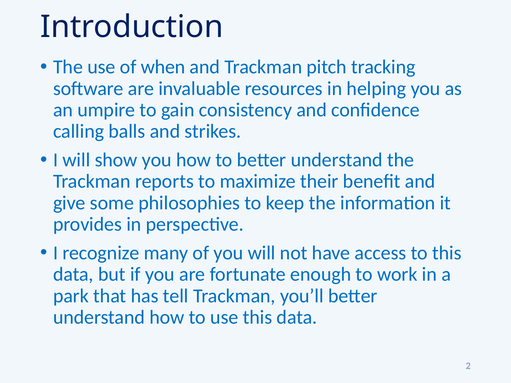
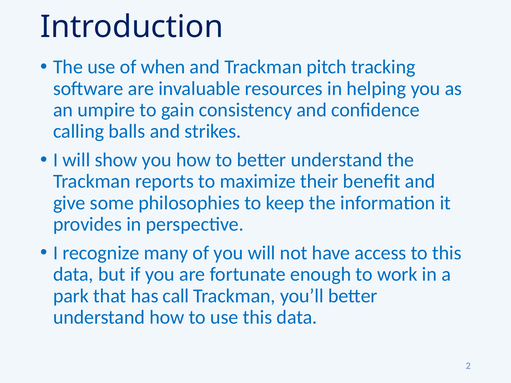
tell: tell -> call
